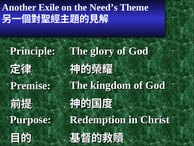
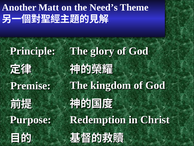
Exile: Exile -> Matt
